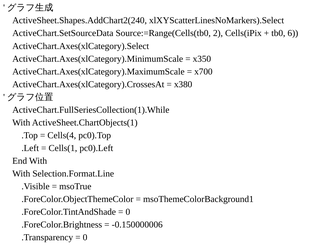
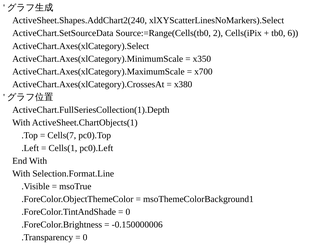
ActiveChart.FullSeriesCollection(1).While: ActiveChart.FullSeriesCollection(1).While -> ActiveChart.FullSeriesCollection(1).Depth
Cells(4: Cells(4 -> Cells(7
